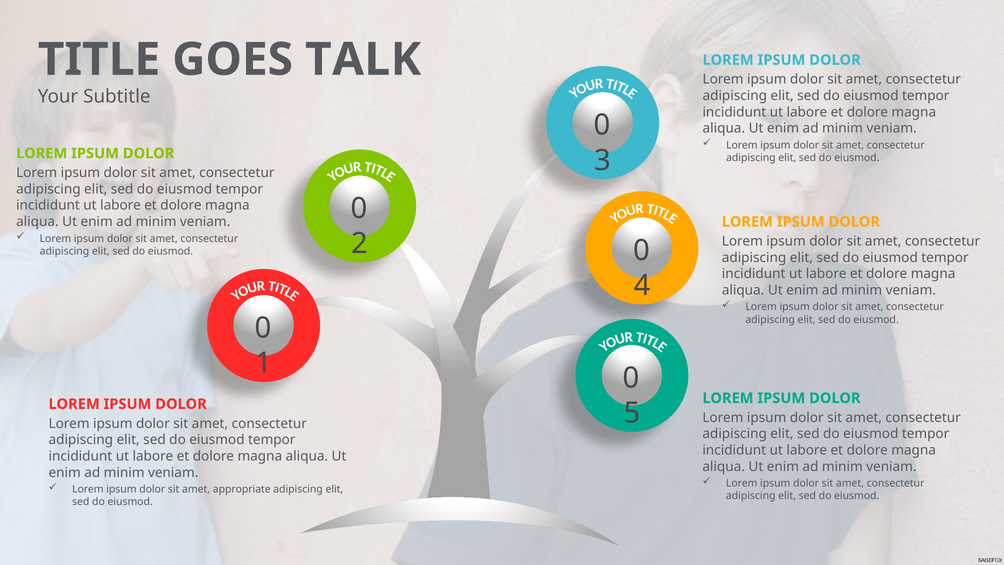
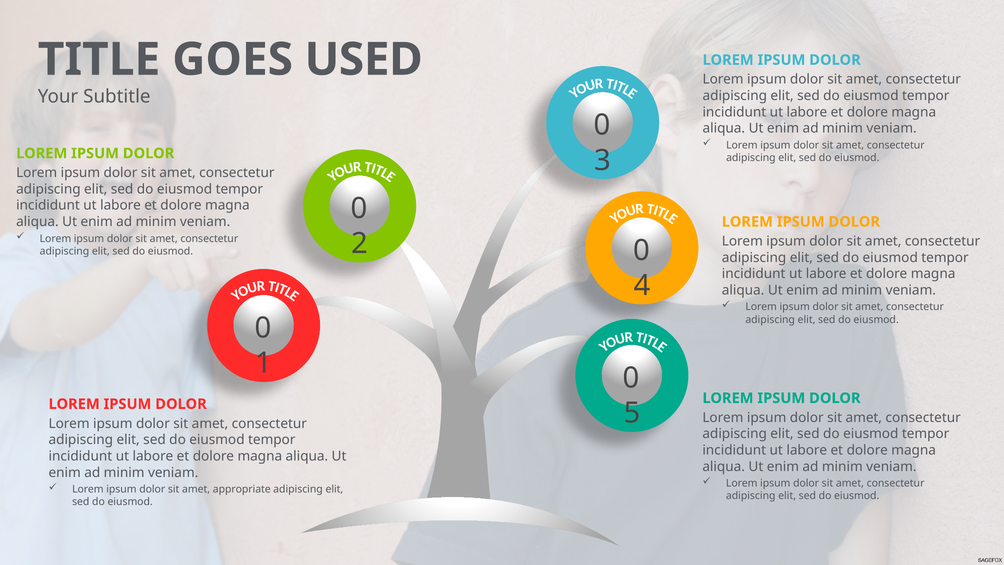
TALK: TALK -> USED
